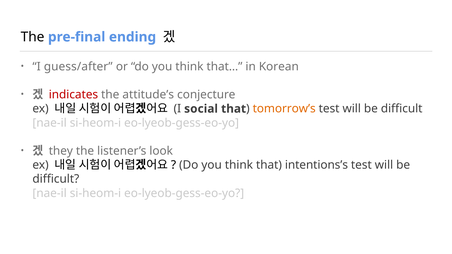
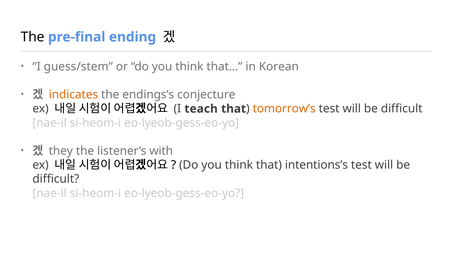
guess/after: guess/after -> guess/stem
indicates colour: red -> orange
attitude’s: attitude’s -> endings’s
social: social -> teach
look: look -> with
